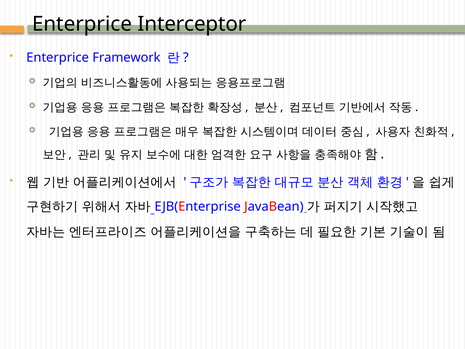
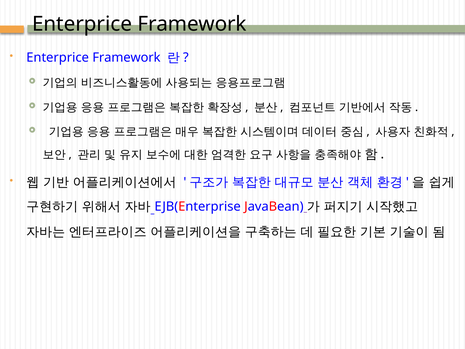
Interceptor at (192, 24): Interceptor -> Framework
